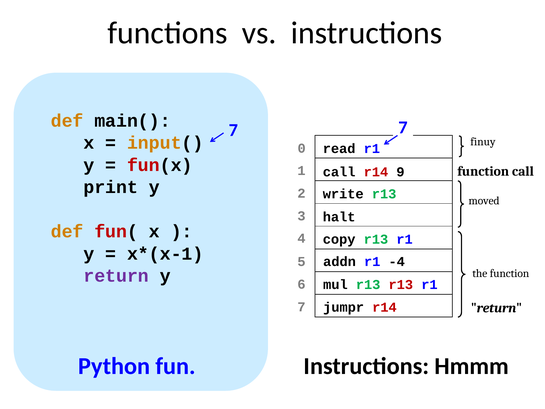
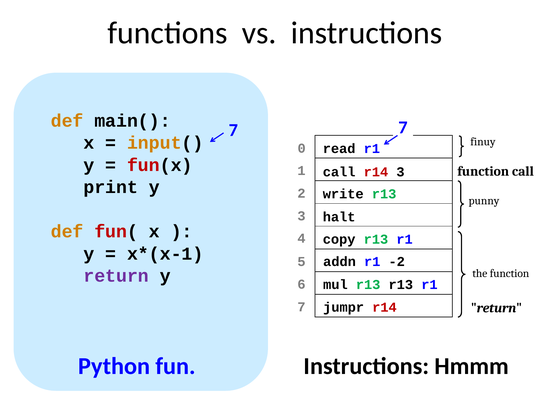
r14 9: 9 -> 3
moved: moved -> punny
-4: -4 -> -2
r13 at (401, 284) colour: red -> black
